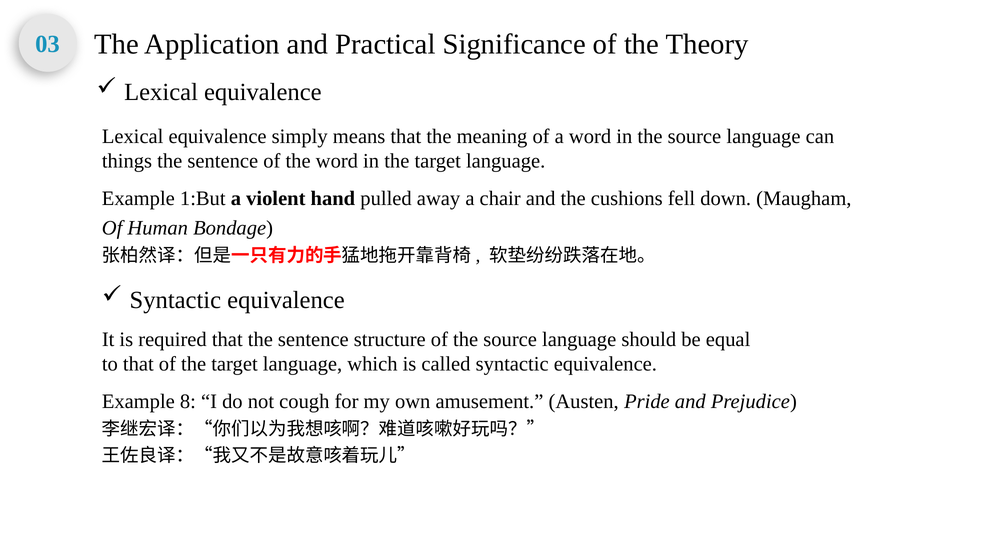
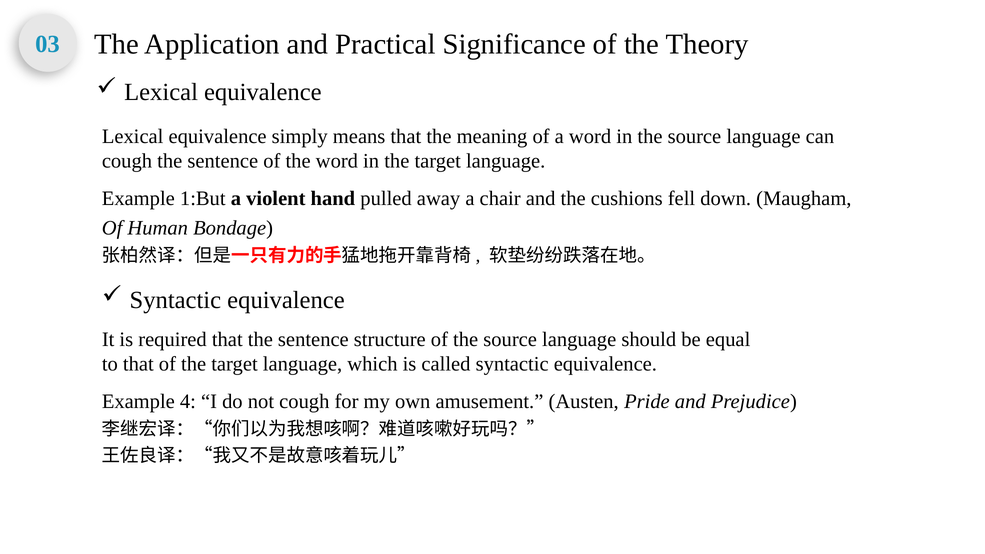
things at (127, 161): things -> cough
8: 8 -> 4
